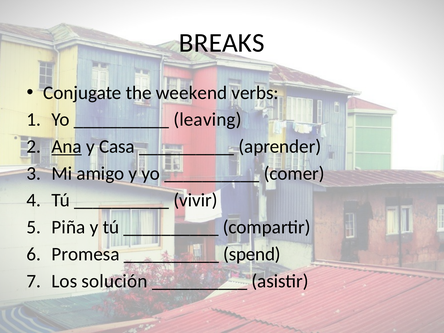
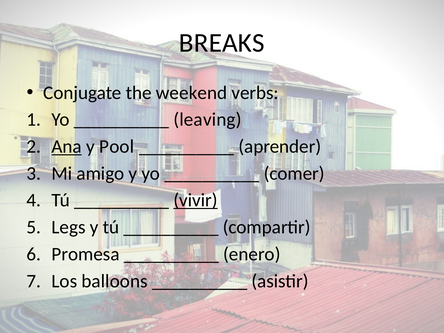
Casa: Casa -> Pool
vivir underline: none -> present
Piña: Piña -> Legs
spend: spend -> enero
solución: solución -> balloons
